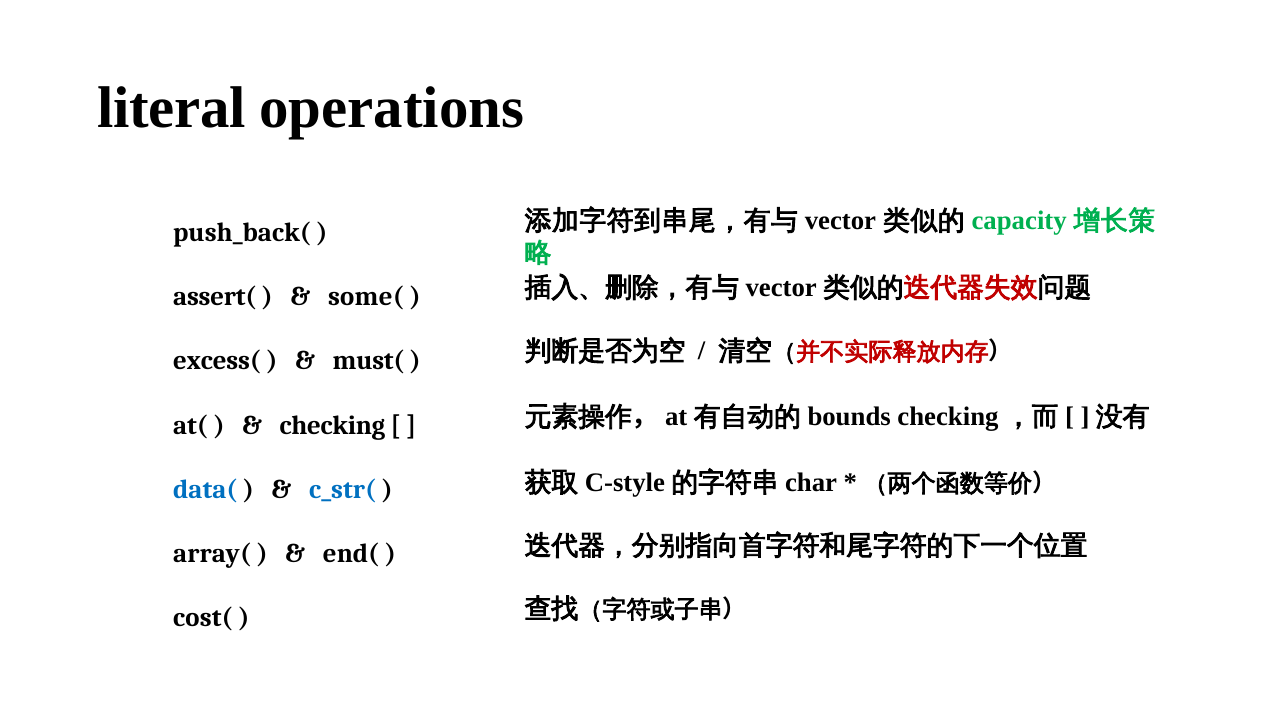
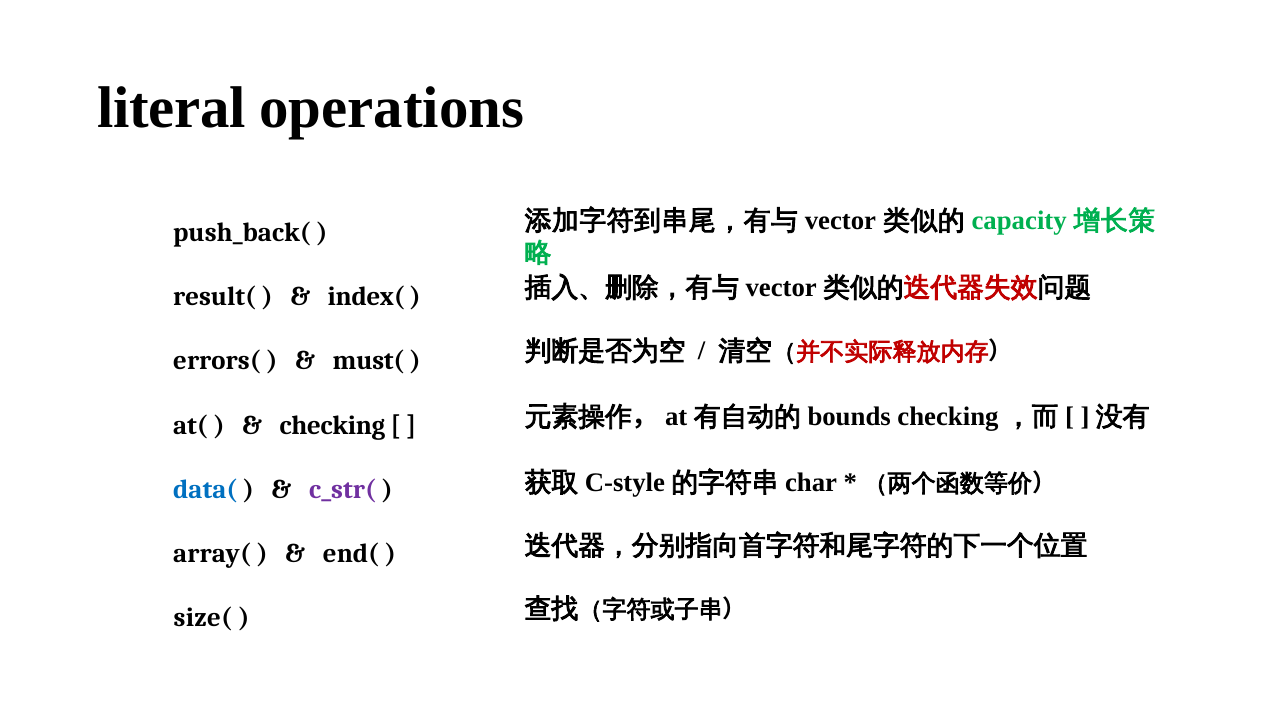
assert(: assert( -> result(
some(: some( -> index(
excess(: excess( -> errors(
c_str( colour: blue -> purple
cost(: cost( -> size(
